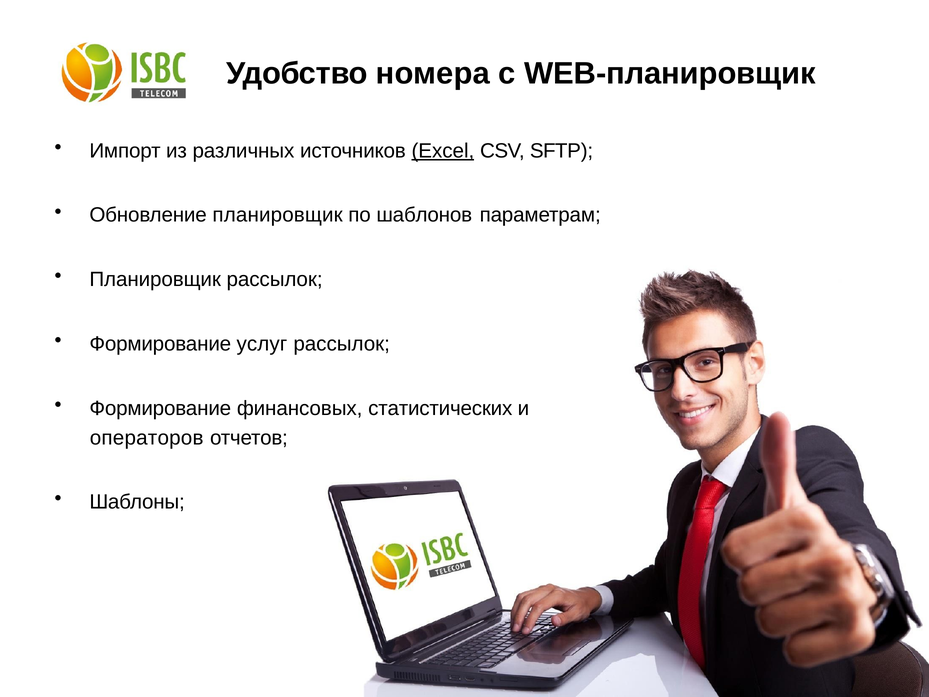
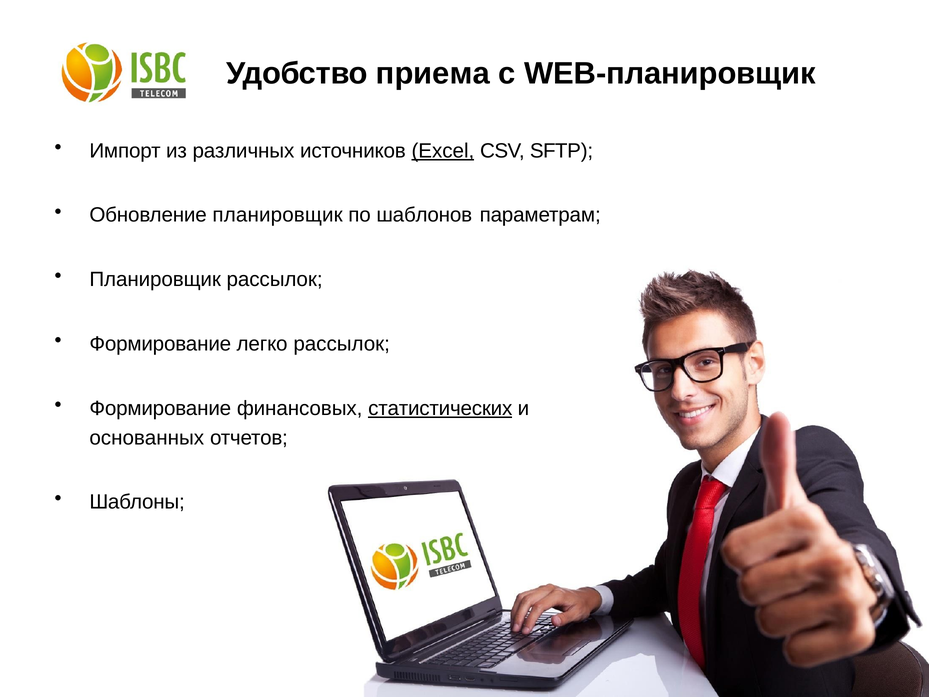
номера: номера -> приема
услуг: услуг -> легко
статистических underline: none -> present
операторов: операторов -> основанных
